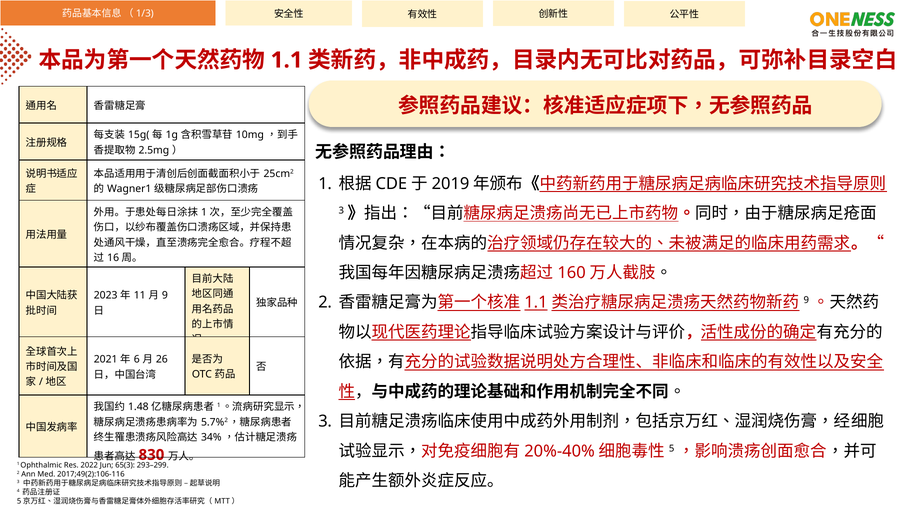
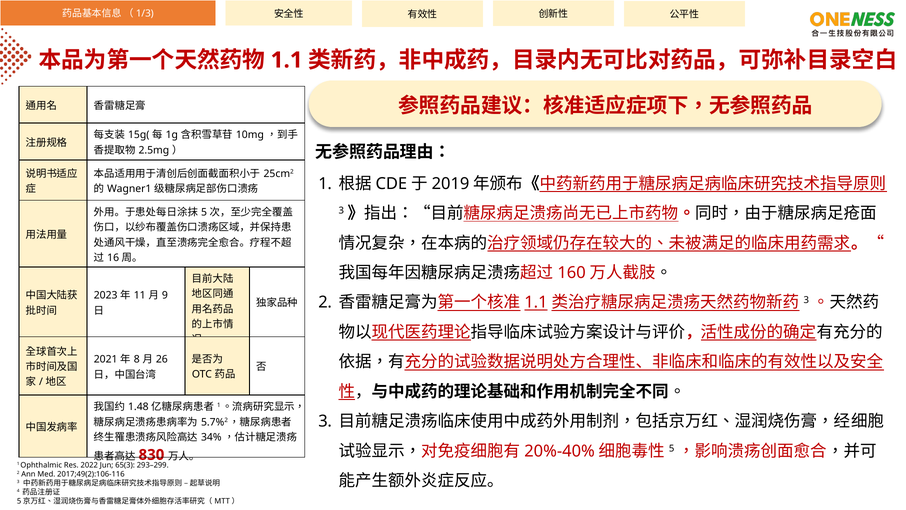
1 at (204, 212): 1 -> 5
9 at (806, 300): 9 -> 3
6: 6 -> 8
